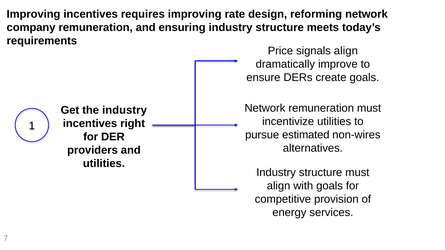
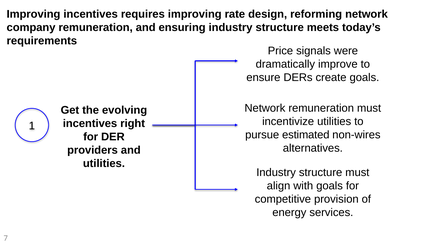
signals align: align -> were
the industry: industry -> evolving
